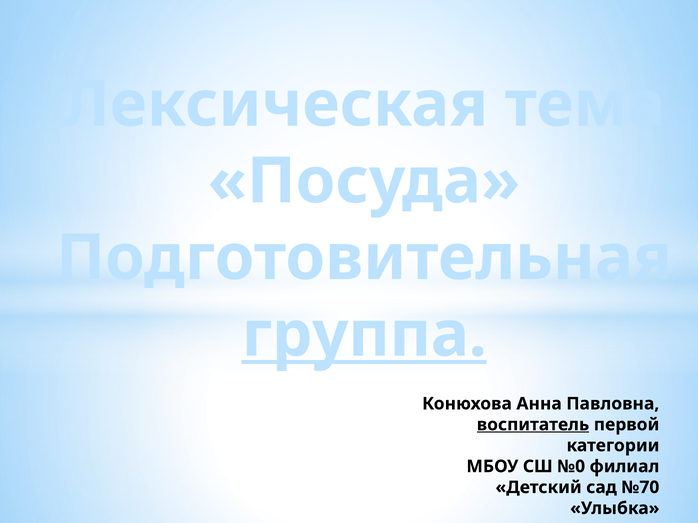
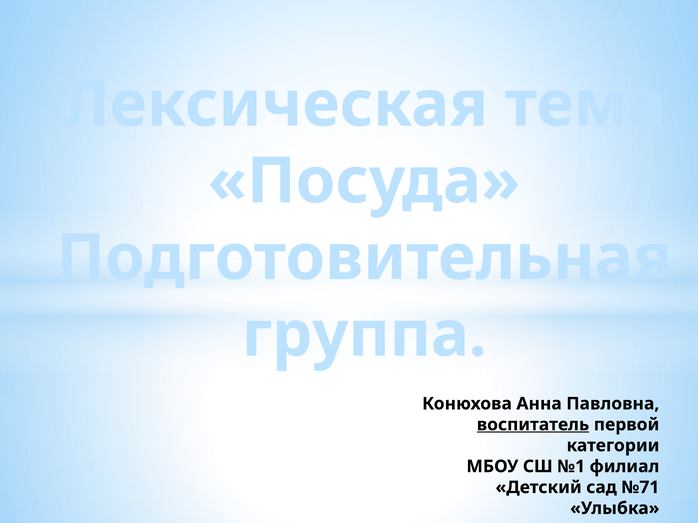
группа underline: present -> none
№0: №0 -> №1
№70: №70 -> №71
